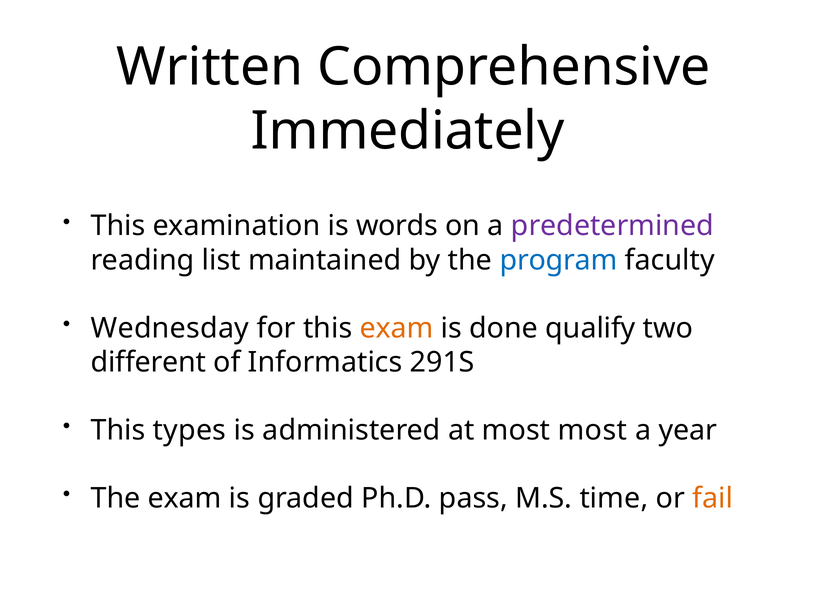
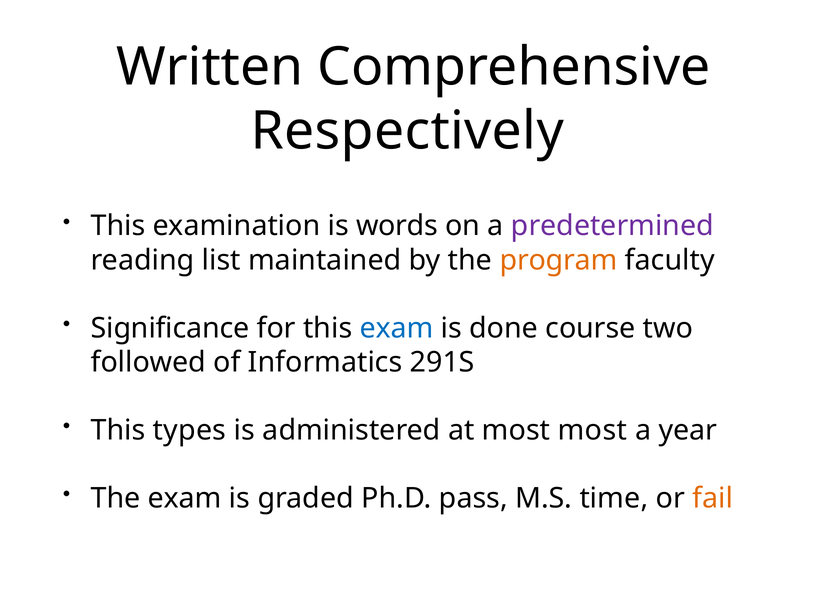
Immediately: Immediately -> Respectively
program colour: blue -> orange
Wednesday: Wednesday -> Significance
exam at (397, 328) colour: orange -> blue
qualify: qualify -> course
different: different -> followed
